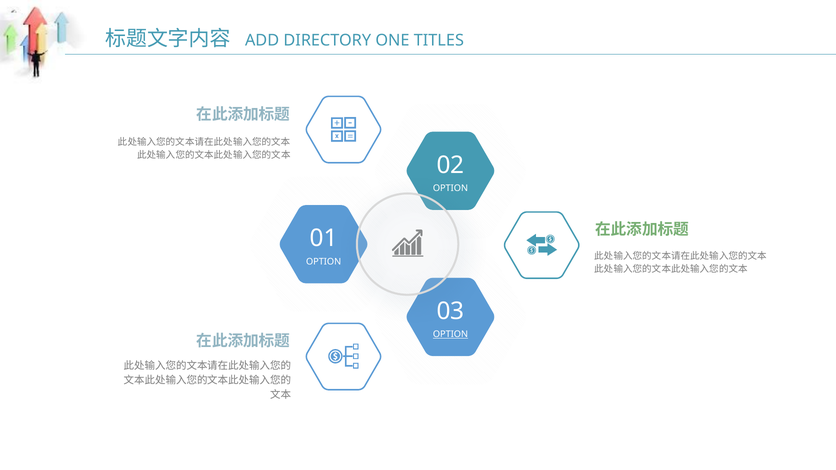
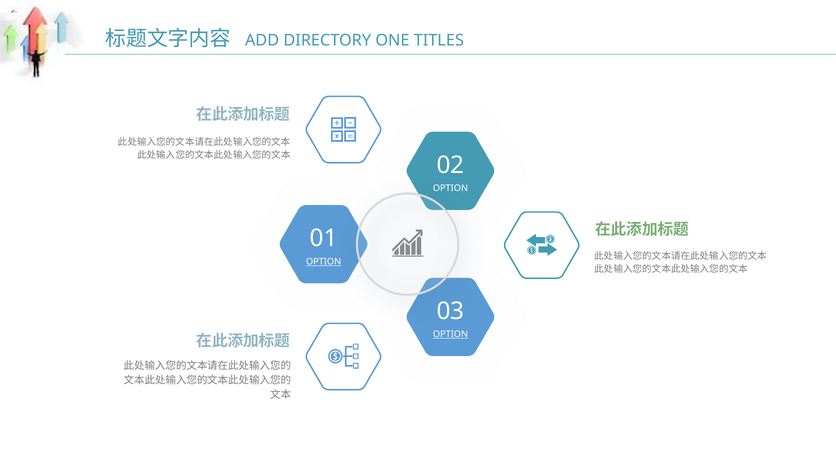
OPTION at (324, 262) underline: none -> present
